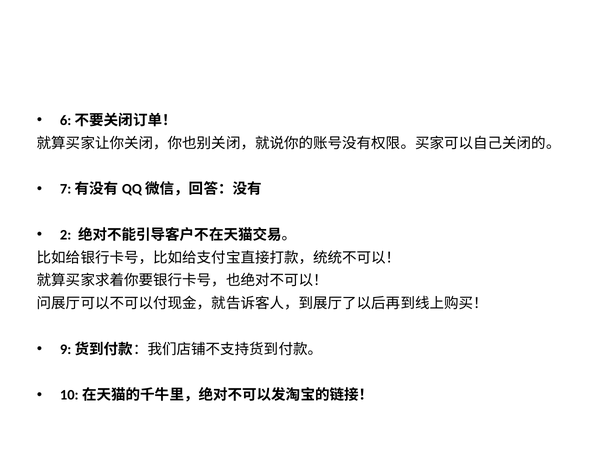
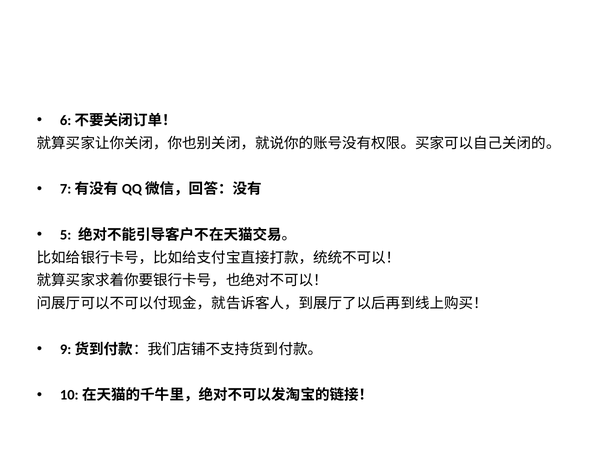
2: 2 -> 5
